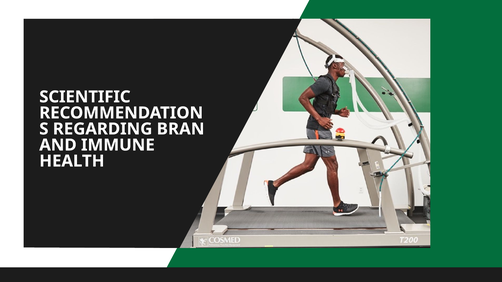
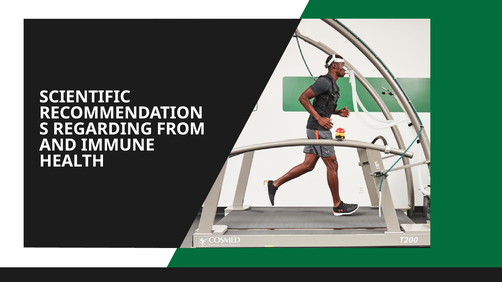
BRAN: BRAN -> FROM
